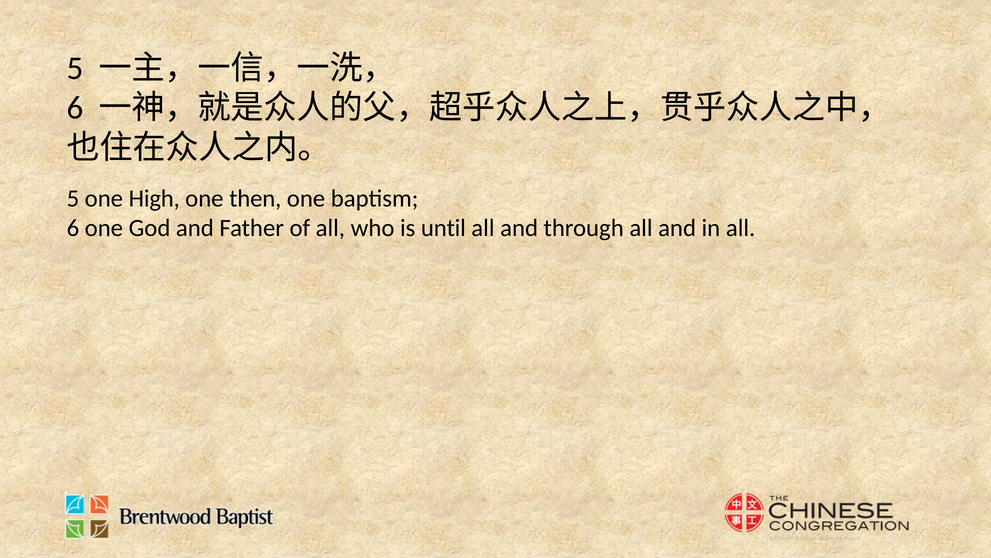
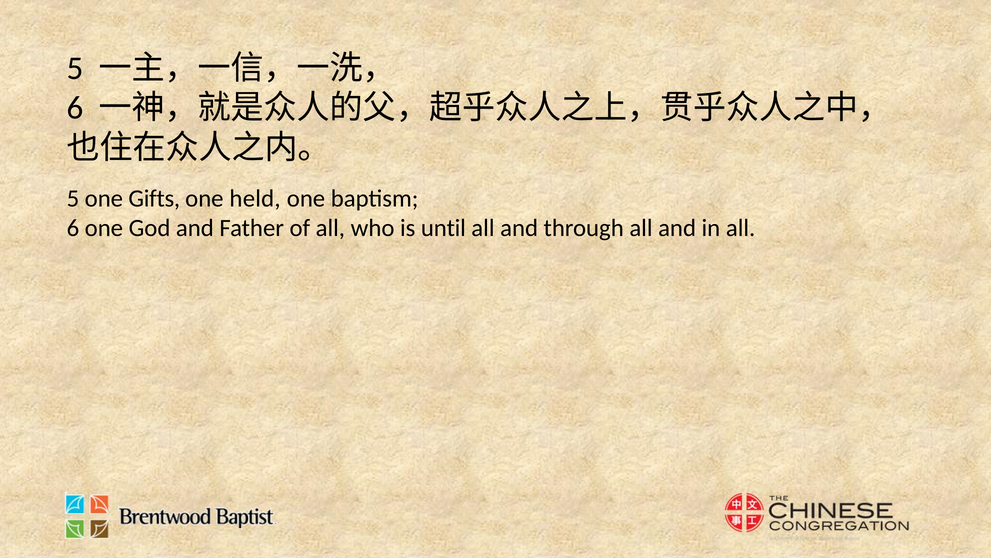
High: High -> Gifts
then: then -> held
